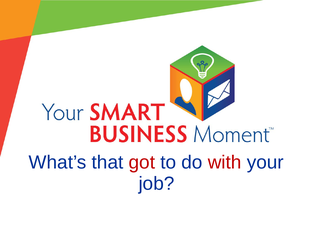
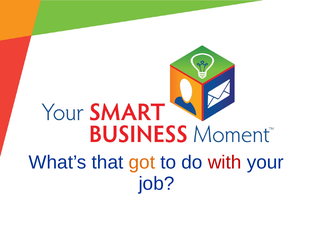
got colour: red -> orange
